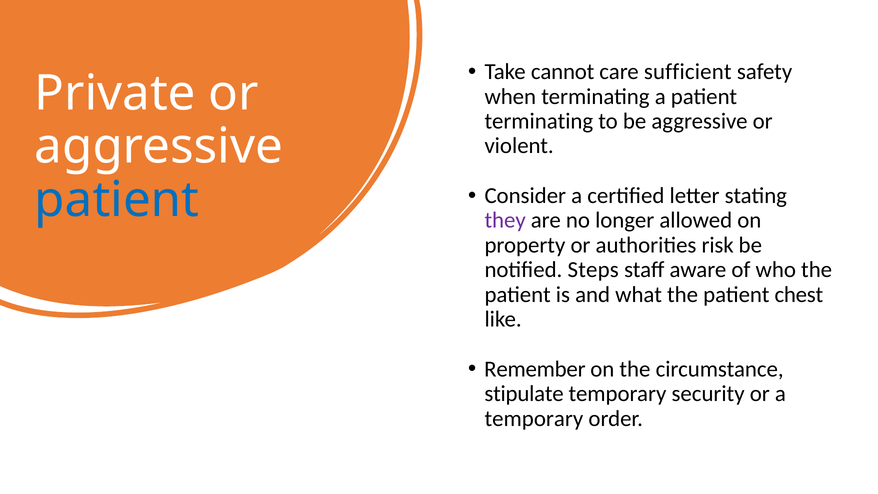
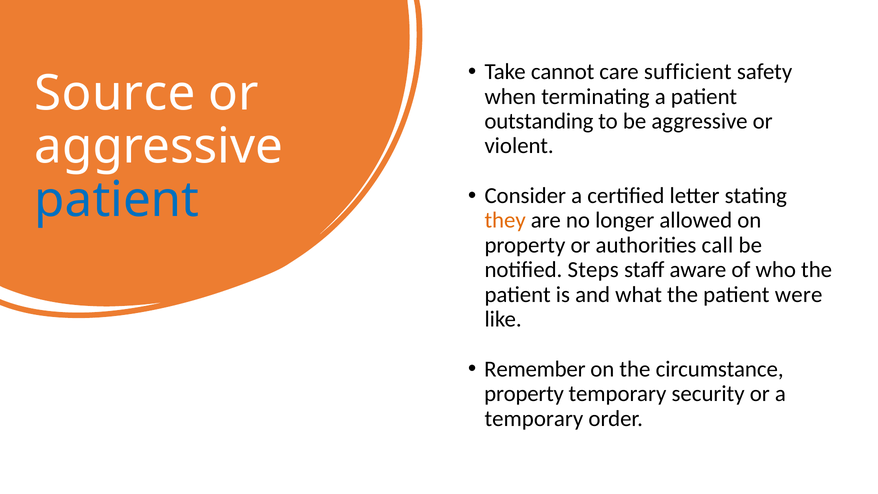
Private: Private -> Source
terminating at (539, 121): terminating -> outstanding
they colour: purple -> orange
risk: risk -> call
chest: chest -> were
stipulate at (524, 394): stipulate -> property
